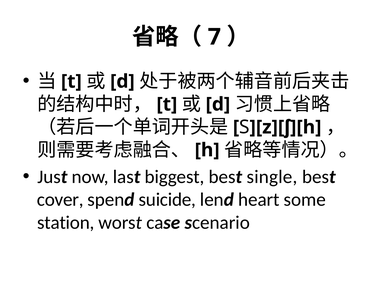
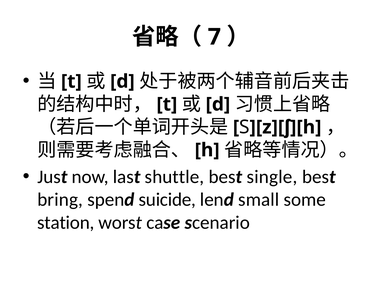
biggest: biggest -> shuttle
cover: cover -> bring
heart: heart -> small
